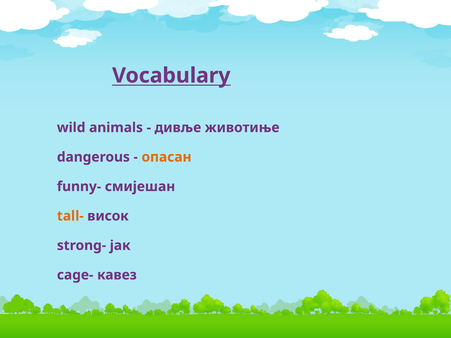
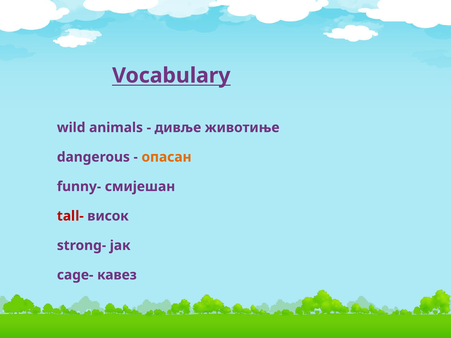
tall- colour: orange -> red
